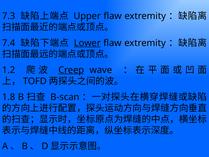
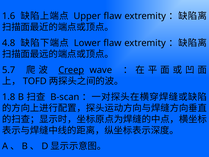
7.3: 7.3 -> 1.6
7.4: 7.4 -> 4.8
Lower underline: present -> none
1.2: 1.2 -> 5.7
